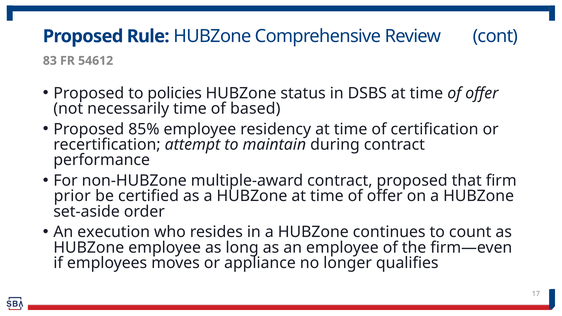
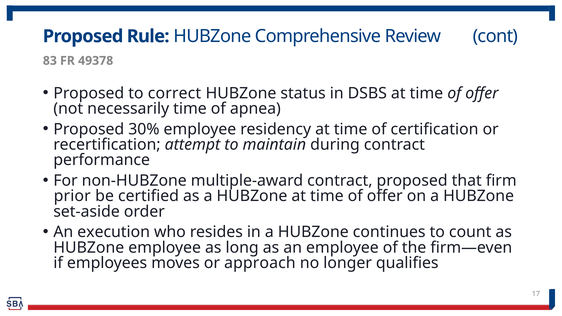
54612: 54612 -> 49378
policies: policies -> correct
based: based -> apnea
85%: 85% -> 30%
appliance: appliance -> approach
